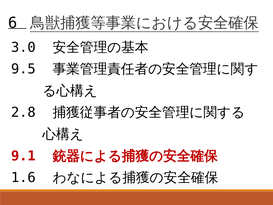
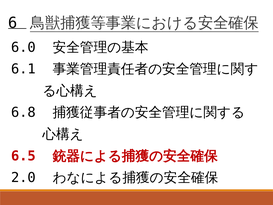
3.0: 3.0 -> 6.0
9.5: 9.5 -> 6.1
2.8: 2.8 -> 6.8
9.1: 9.1 -> 6.5
1.6: 1.6 -> 2.0
